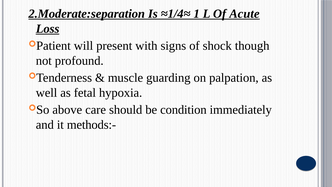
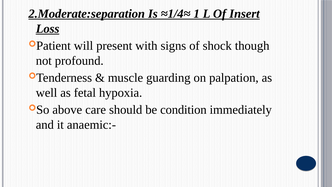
Acute: Acute -> Insert
methods:-: methods:- -> anaemic:-
